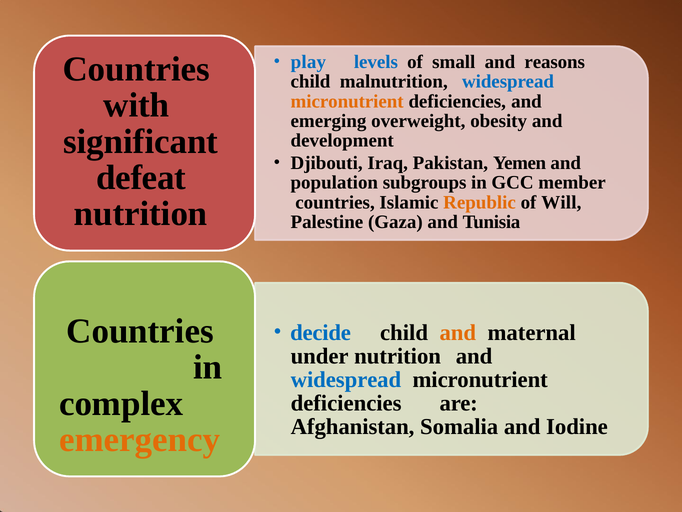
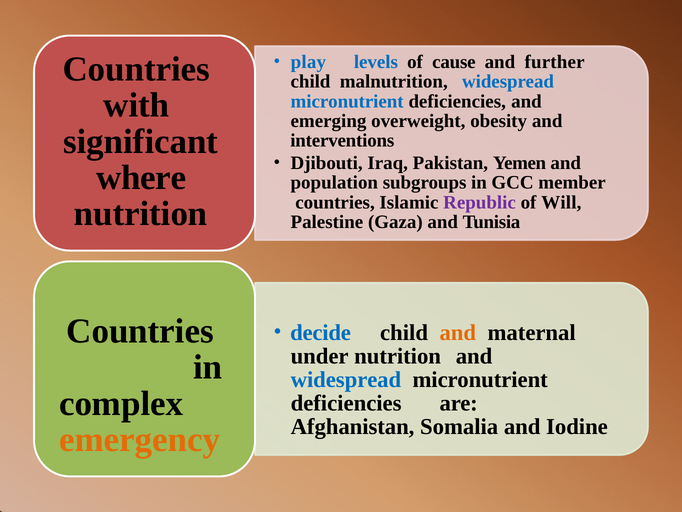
small: small -> cause
reasons: reasons -> further
micronutrient at (347, 101) colour: orange -> blue
development: development -> interventions
defeat: defeat -> where
Republic colour: orange -> purple
